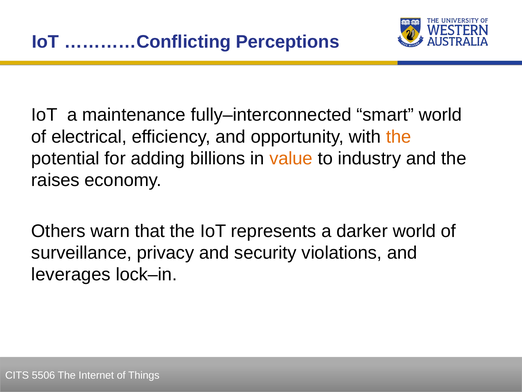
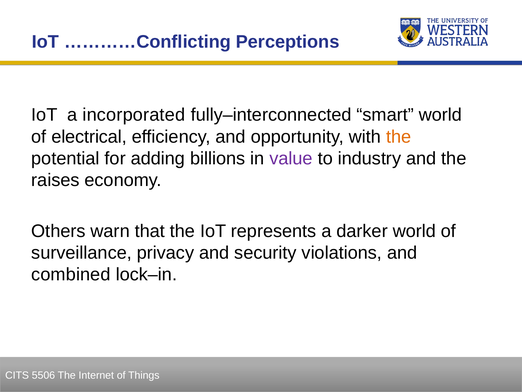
maintenance: maintenance -> incorporated
value colour: orange -> purple
leverages: leverages -> combined
